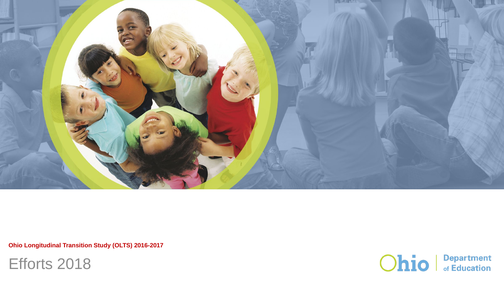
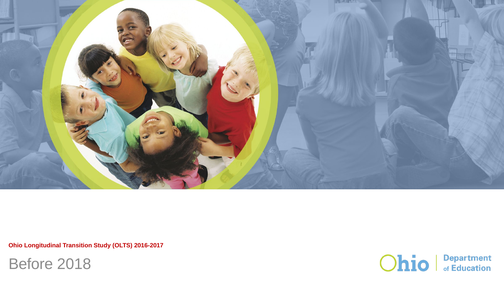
Efforts: Efforts -> Before
